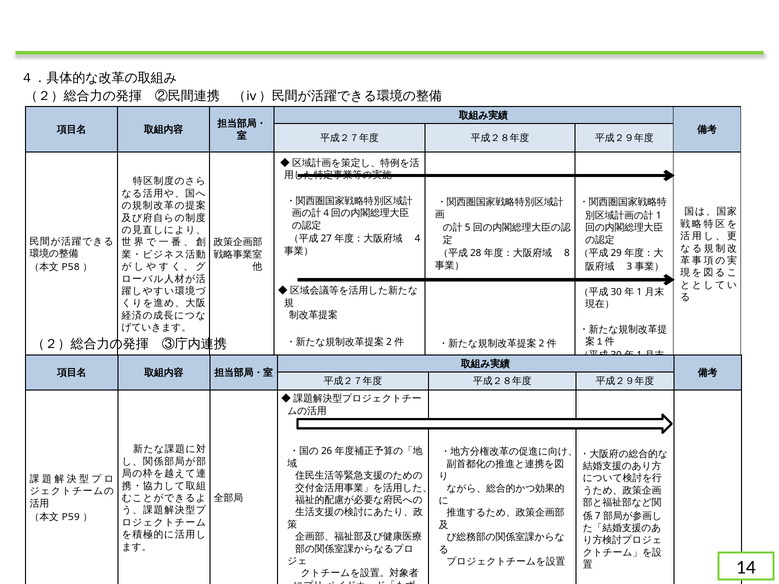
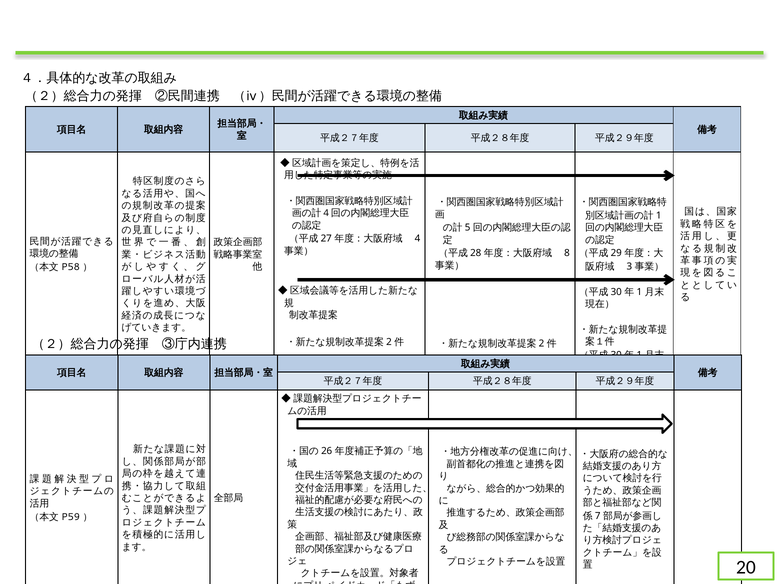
14: 14 -> 20
